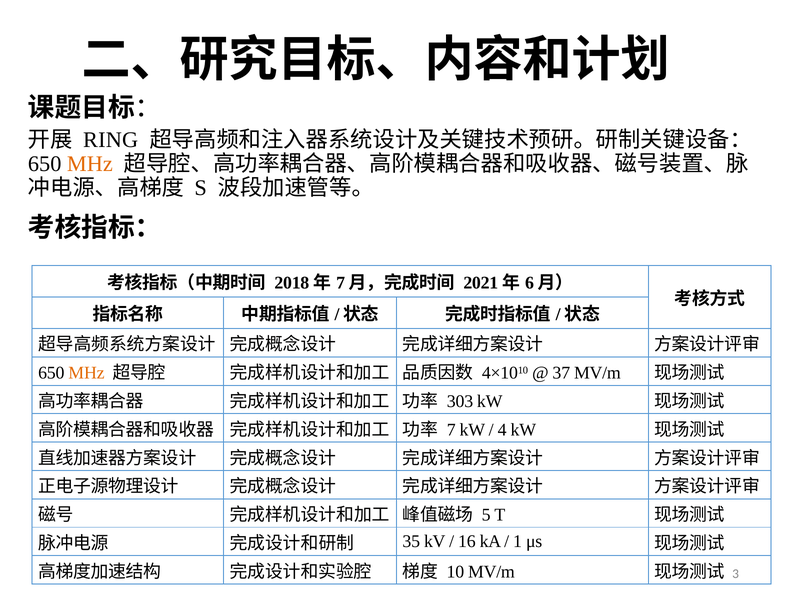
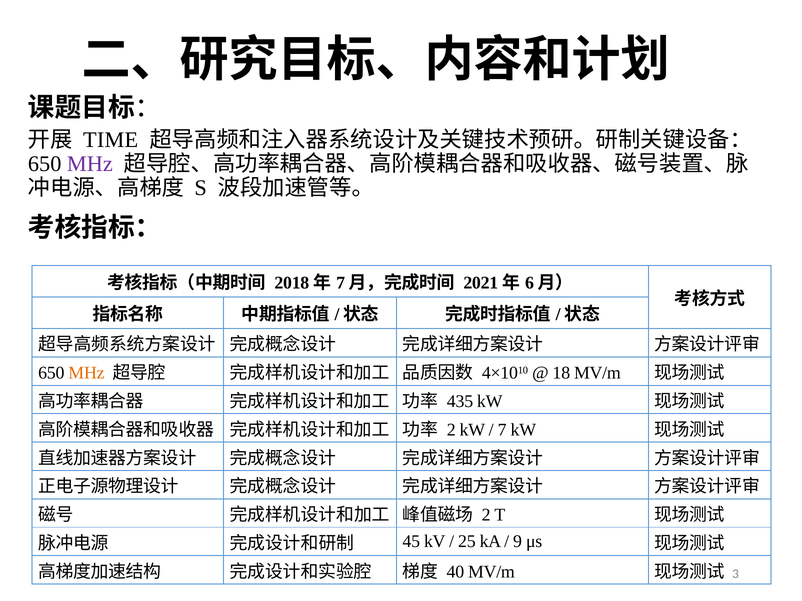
RING: RING -> TIME
MHz at (90, 164) colour: orange -> purple
37: 37 -> 18
303: 303 -> 435
7 at (451, 430): 7 -> 2
4: 4 -> 7
5 at (486, 515): 5 -> 2
35: 35 -> 45
16: 16 -> 25
1: 1 -> 9
10: 10 -> 40
